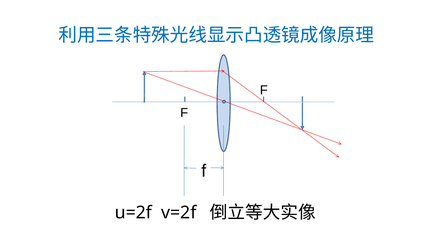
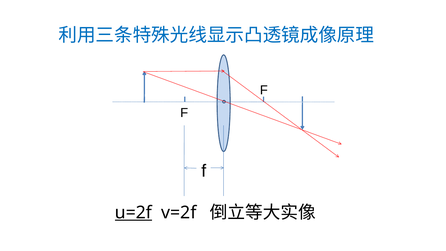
u=2f underline: none -> present
